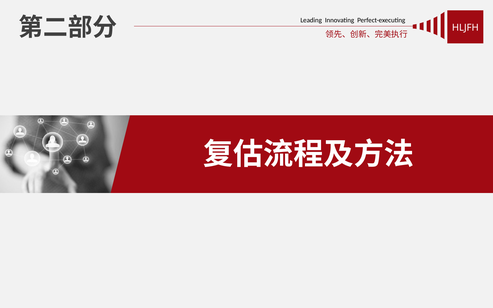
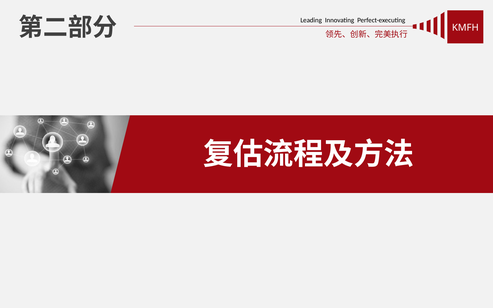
HLJFH: HLJFH -> KMFH
